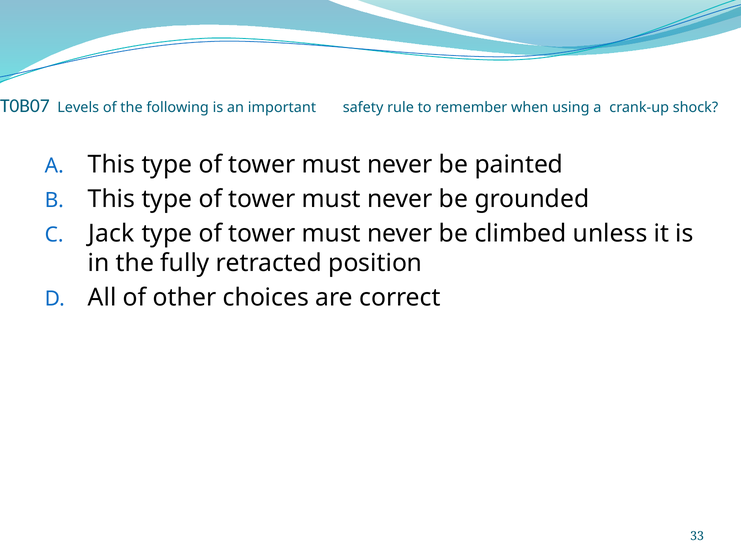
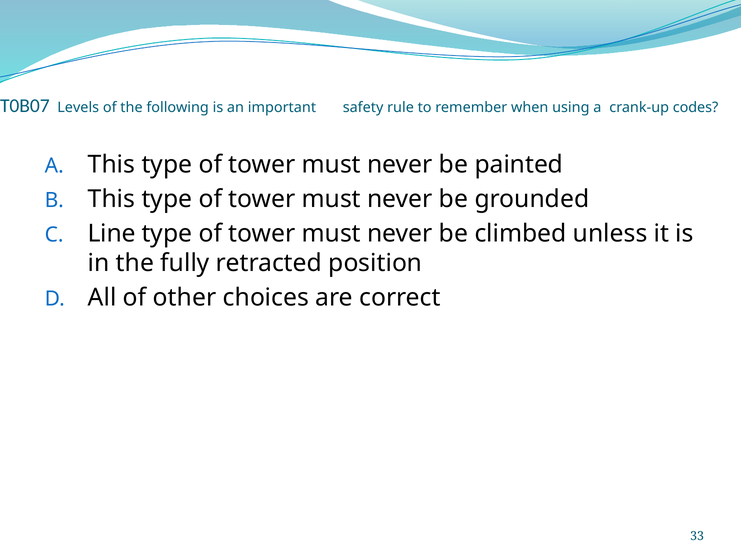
shock: shock -> codes
Jack: Jack -> Line
